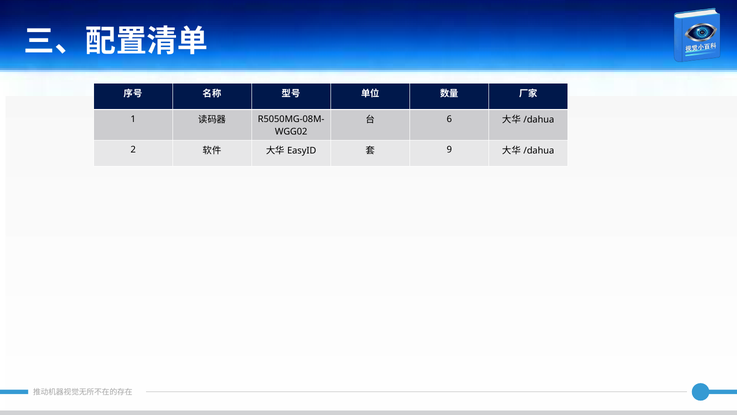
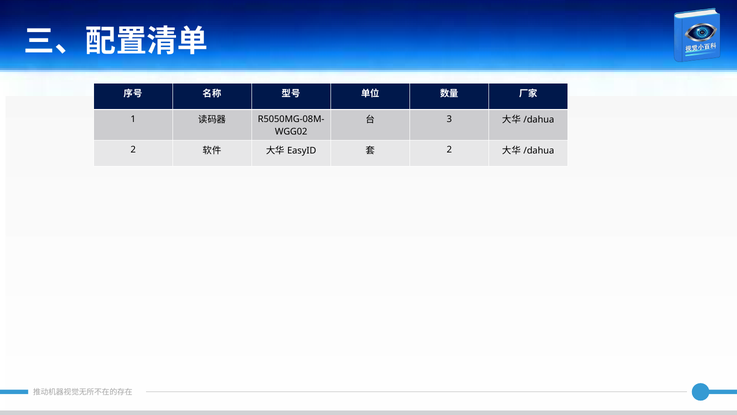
6: 6 -> 3
9 at (449, 150): 9 -> 2
